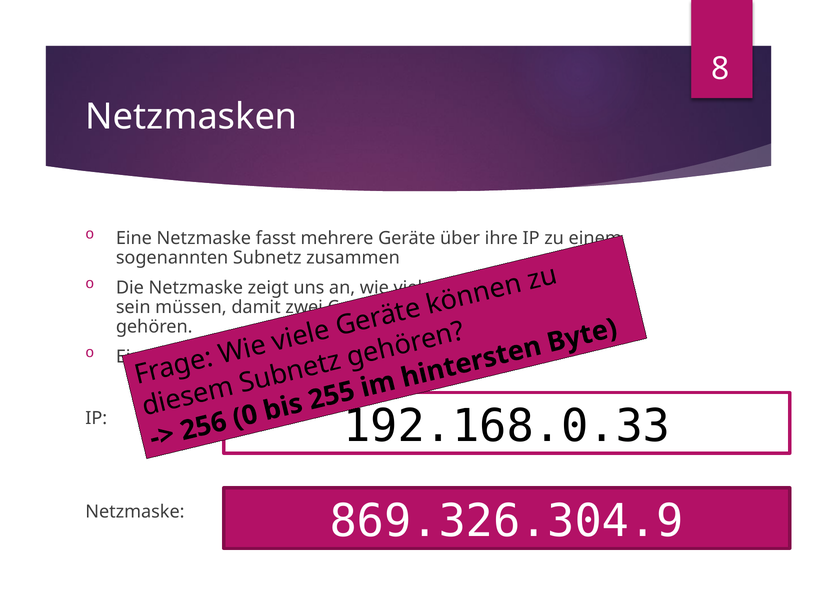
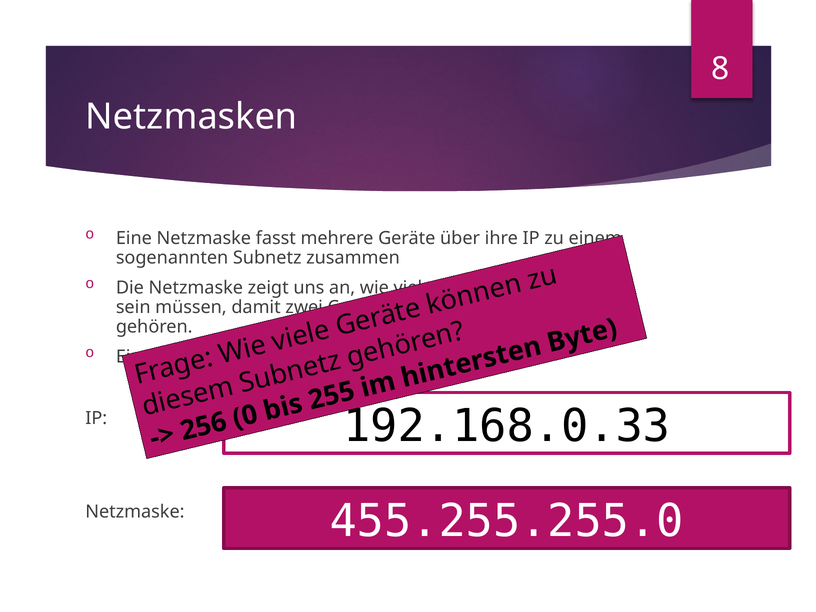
869.326.304.9: 869.326.304.9 -> 455.255.255.0
